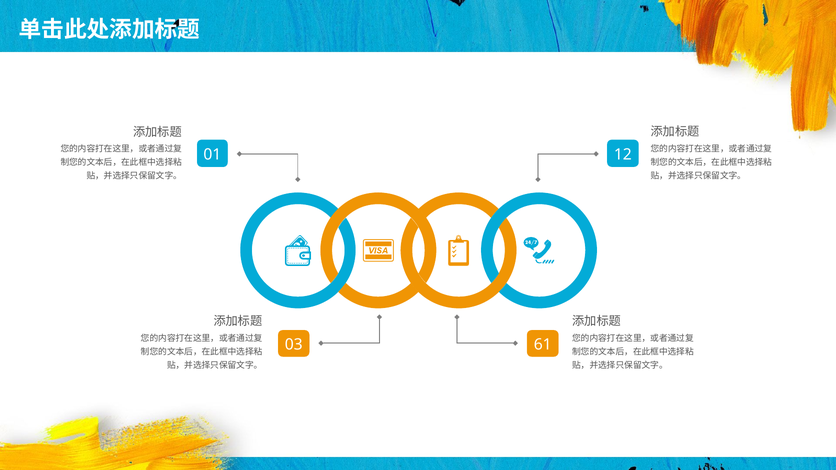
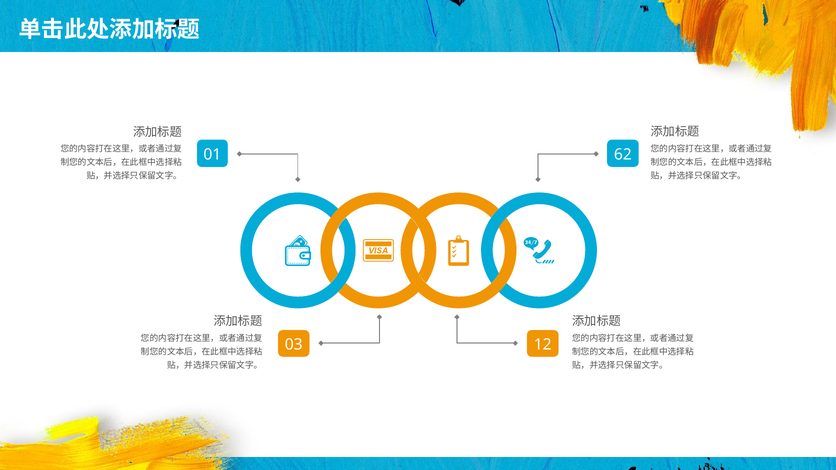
12: 12 -> 62
61: 61 -> 12
